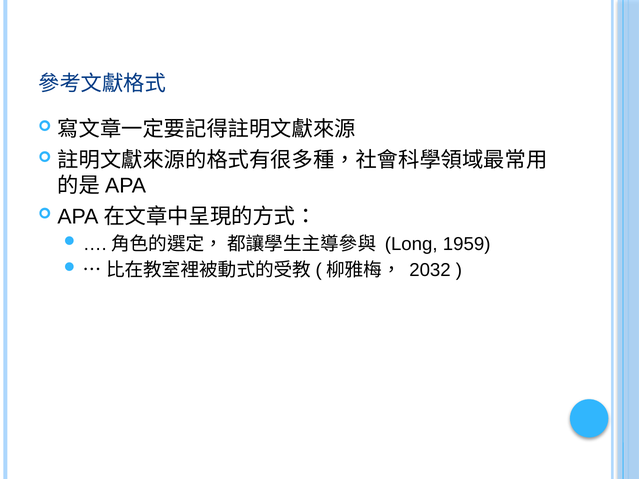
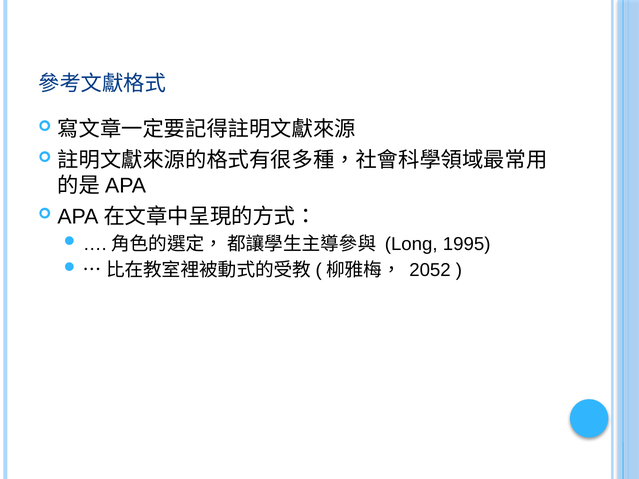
1959: 1959 -> 1995
2032: 2032 -> 2052
